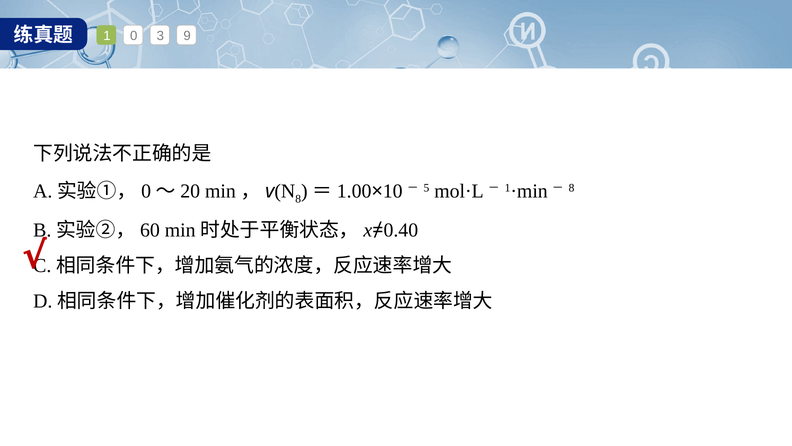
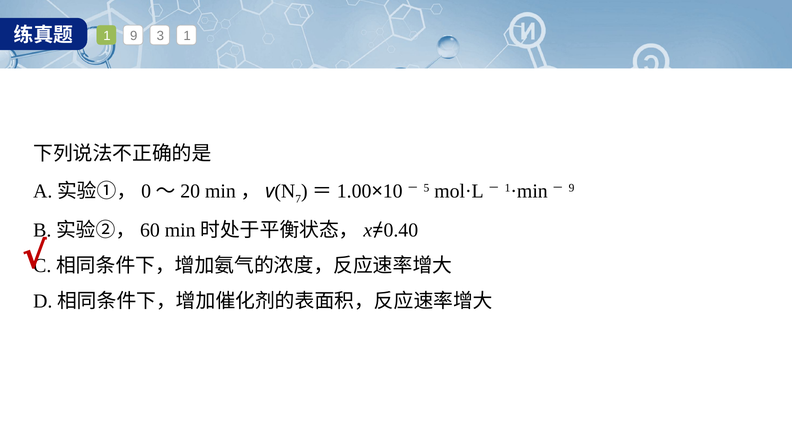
1 0: 0 -> 9
3 9: 9 -> 1
8 at (298, 199): 8 -> 7
8 at (572, 188): 8 -> 9
